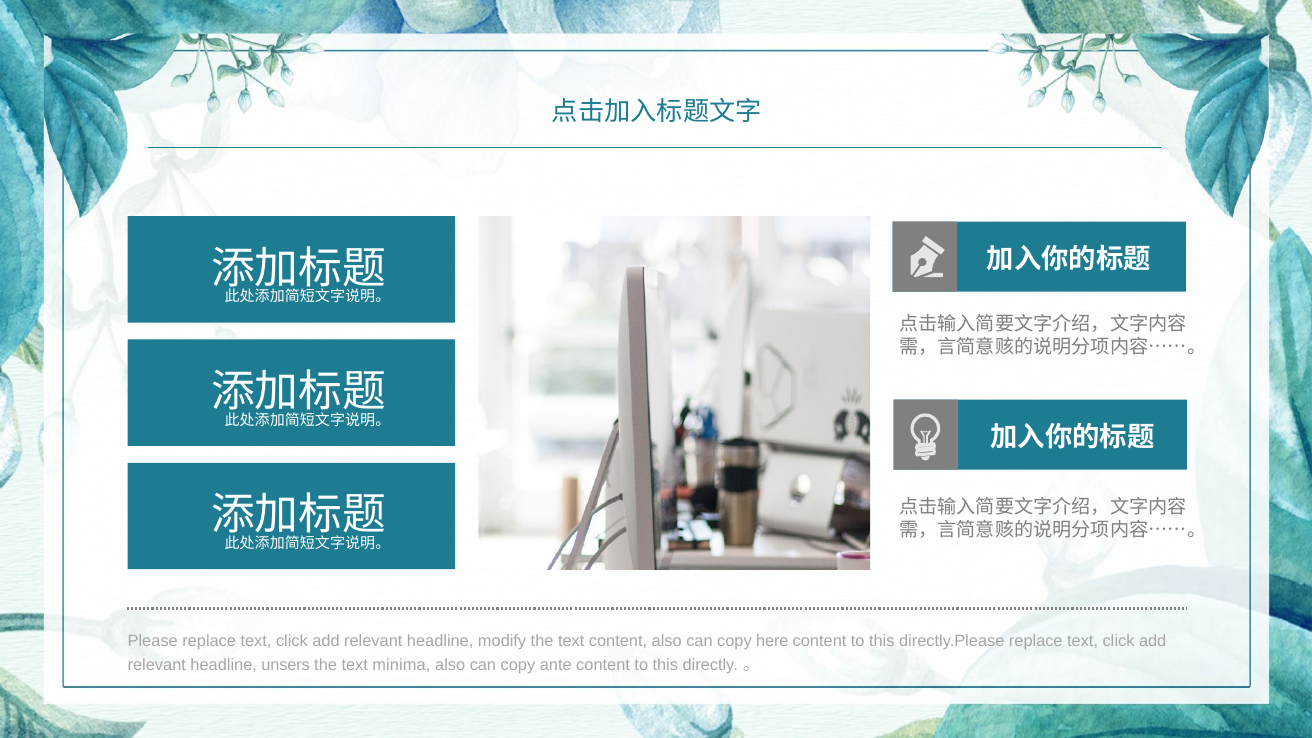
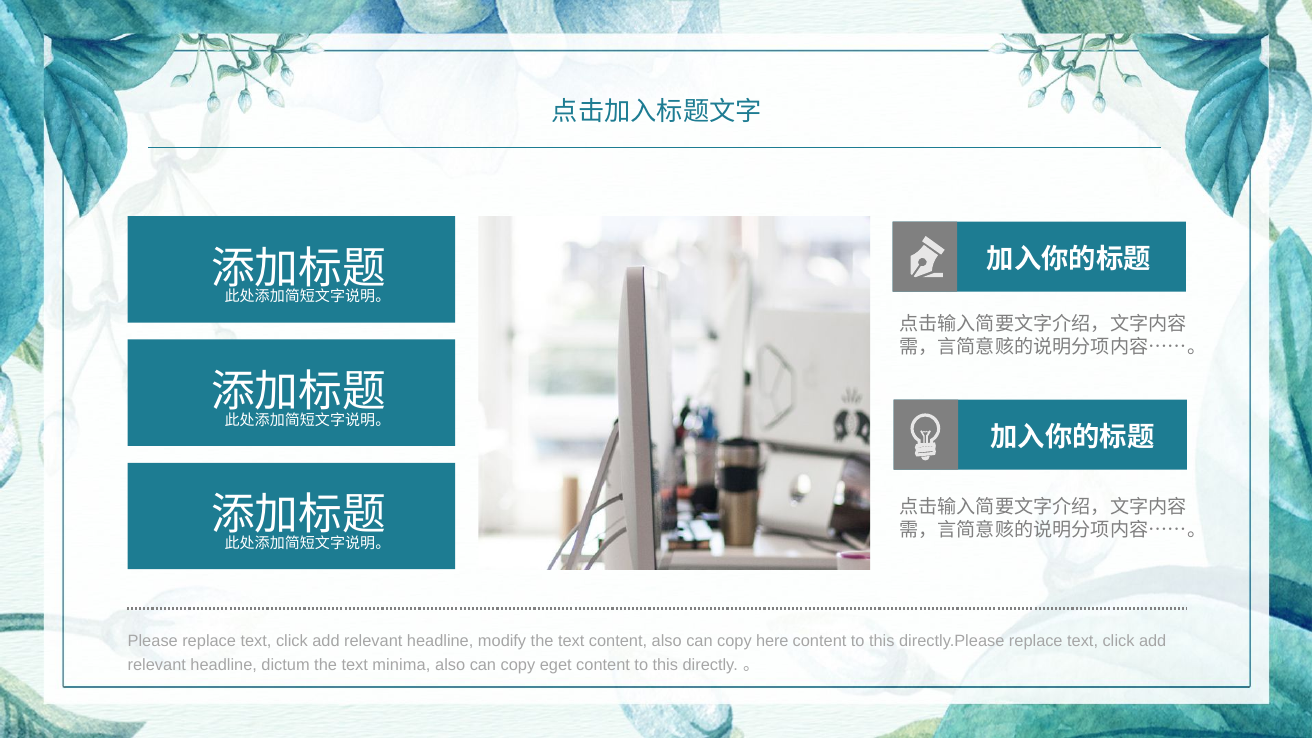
unsers: unsers -> dictum
ante: ante -> eget
